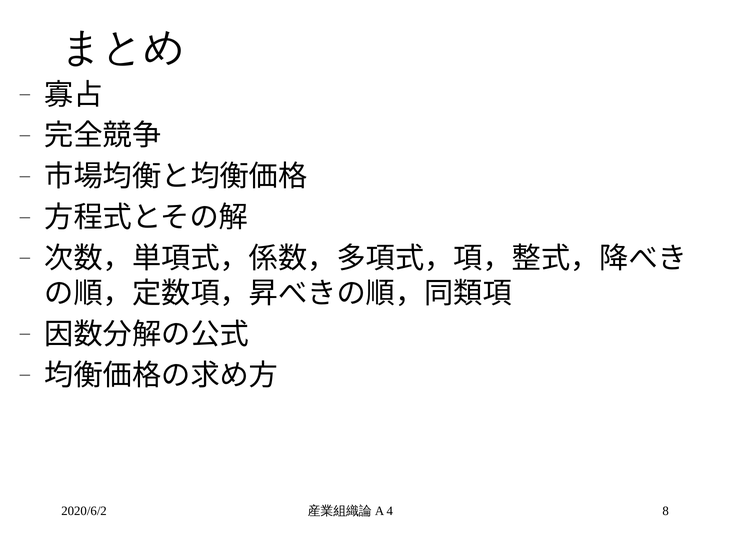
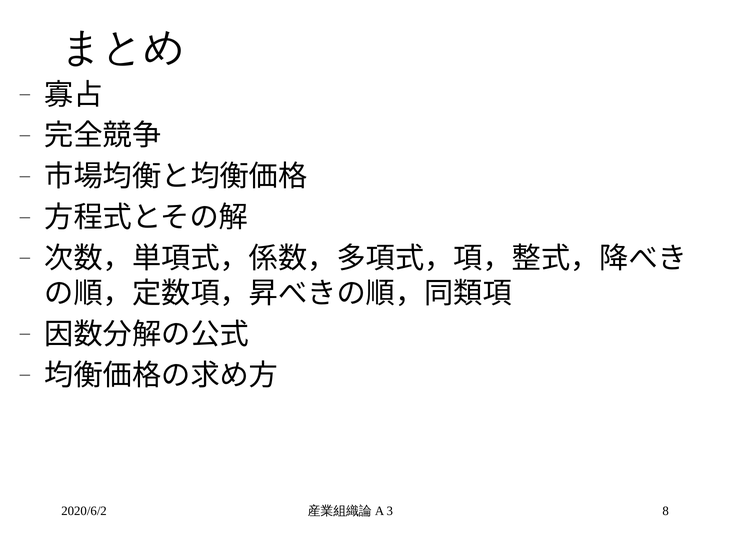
4: 4 -> 3
